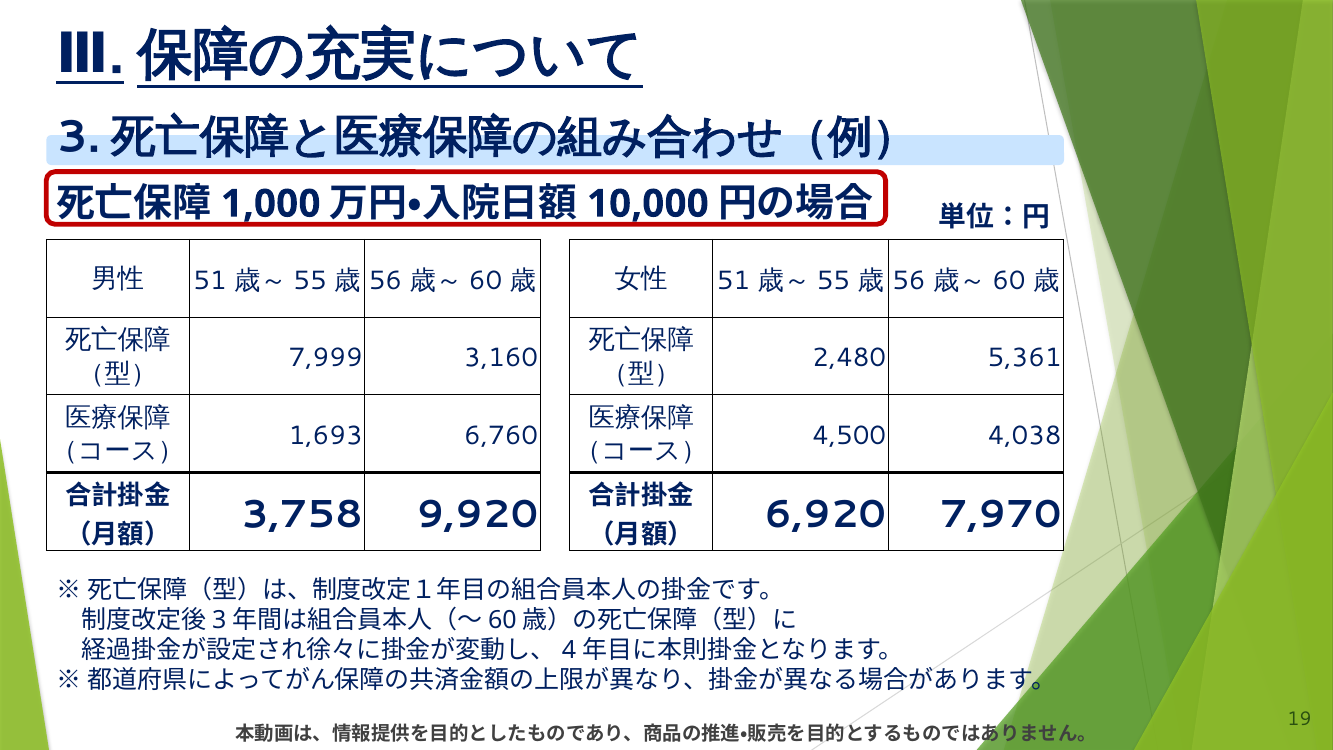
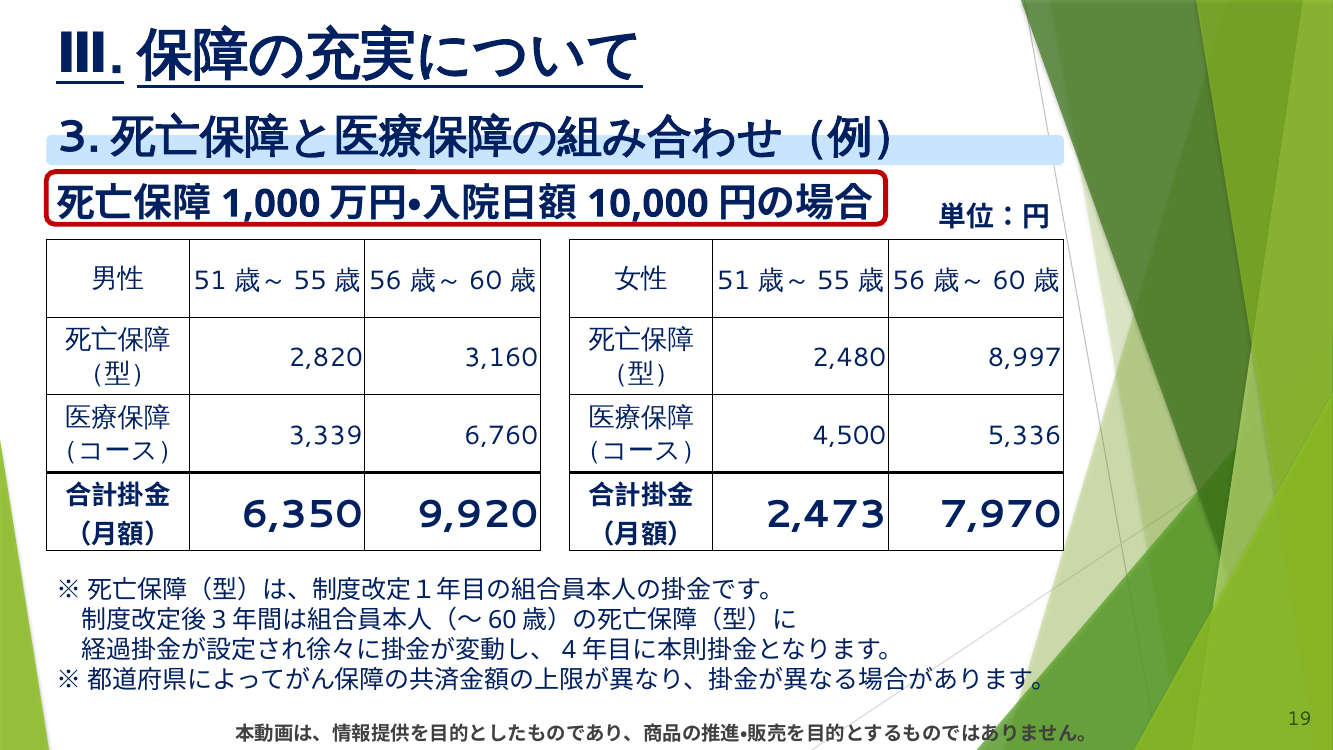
7,999: 7,999 -> 2,820
5,361: 5,361 -> 8,997
1,693: 1,693 -> 3,339
4,038: 4,038 -> 5,336
3,758: 3,758 -> 6,350
6,920: 6,920 -> 2,473
